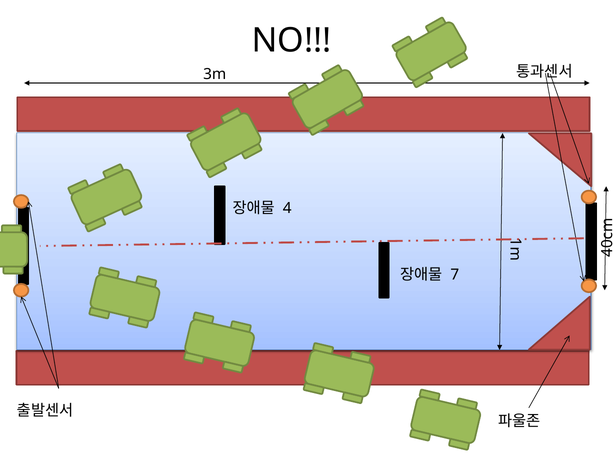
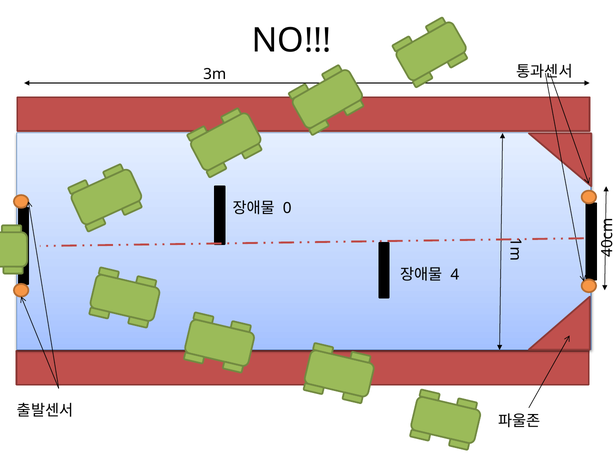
4 at (287, 209): 4 -> 0
7 at (455, 275): 7 -> 4
